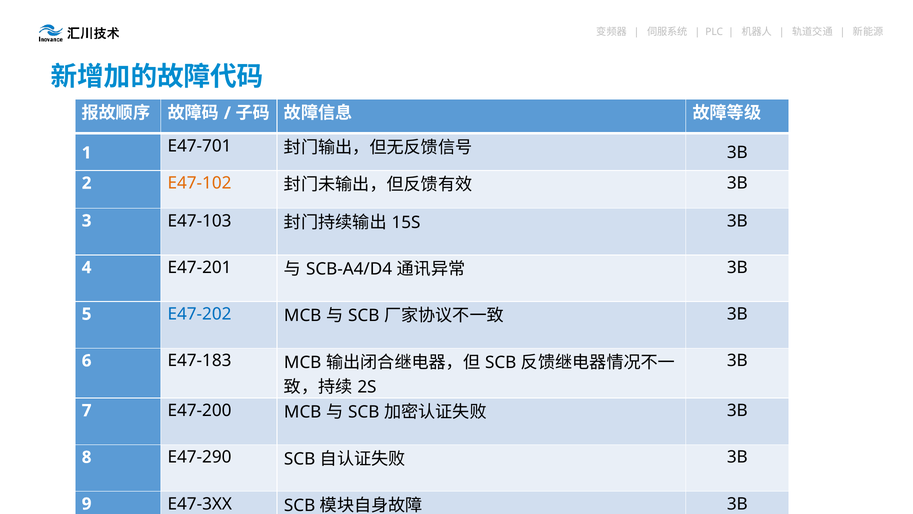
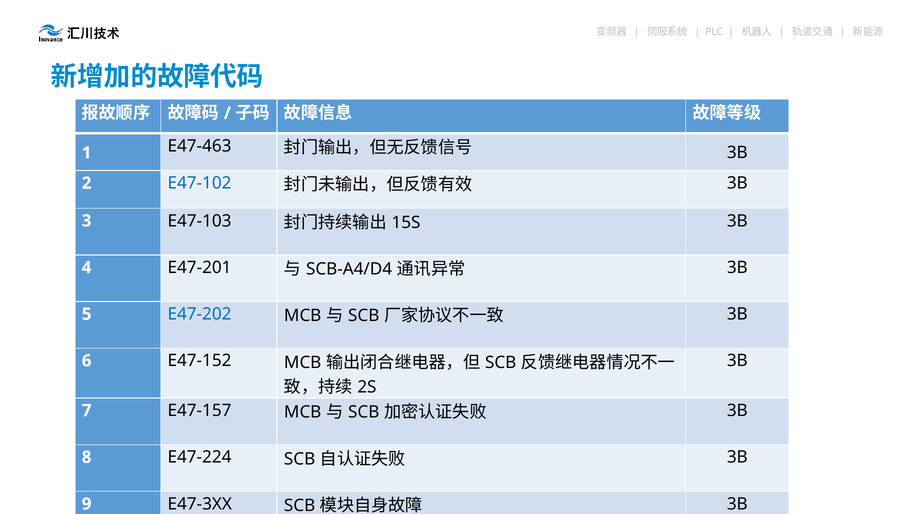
E47-701: E47-701 -> E47-463
E47-102 colour: orange -> blue
E47-183: E47-183 -> E47-152
E47-200: E47-200 -> E47-157
E47-290: E47-290 -> E47-224
